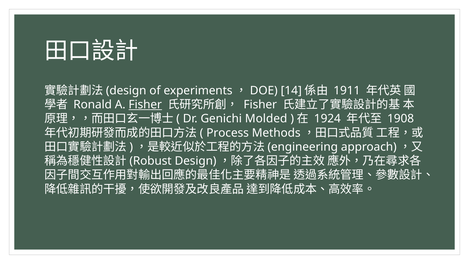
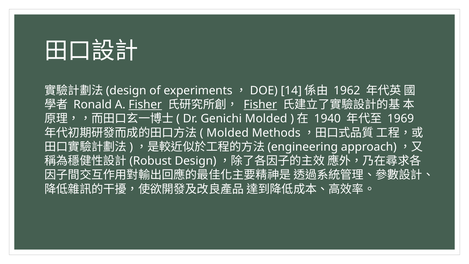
1911: 1911 -> 1962
Fisher at (260, 105) underline: none -> present
1924: 1924 -> 1940
1908: 1908 -> 1969
Process at (228, 133): Process -> Molded
